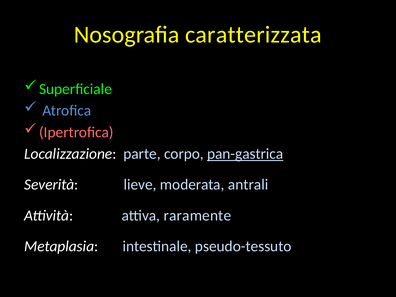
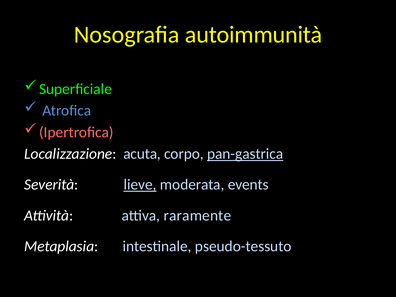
caratterizzata: caratterizzata -> autoimmunità
parte: parte -> acuta
lieve underline: none -> present
antrali: antrali -> events
